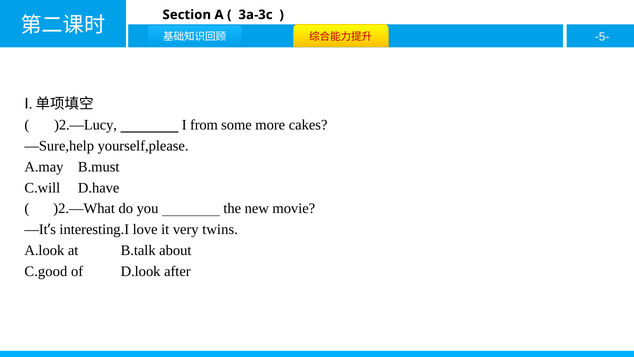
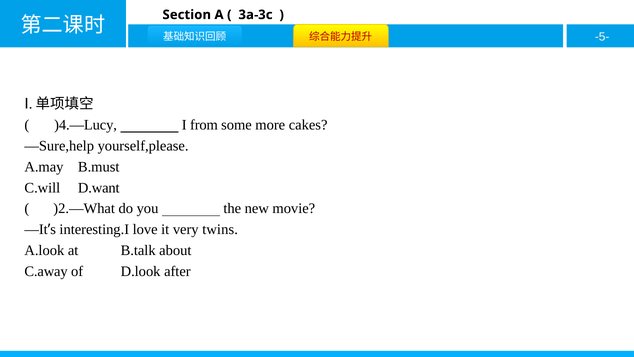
)2.—Lucy: )2.—Lucy -> )4.—Lucy
D.have: D.have -> D.want
C.good: C.good -> C.away
